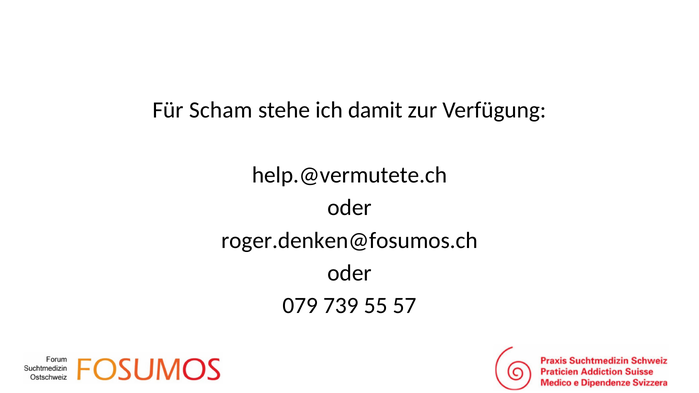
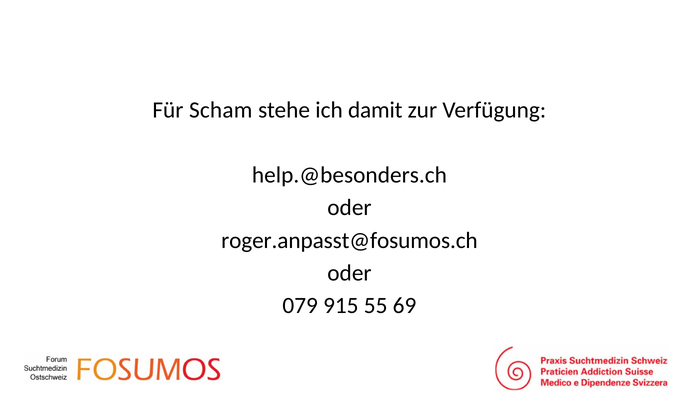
help.@vermutete.ch: help.@vermutete.ch -> help.@besonders.ch
roger.denken@fosumos.ch: roger.denken@fosumos.ch -> roger.anpasst@fosumos.ch
739: 739 -> 915
57: 57 -> 69
